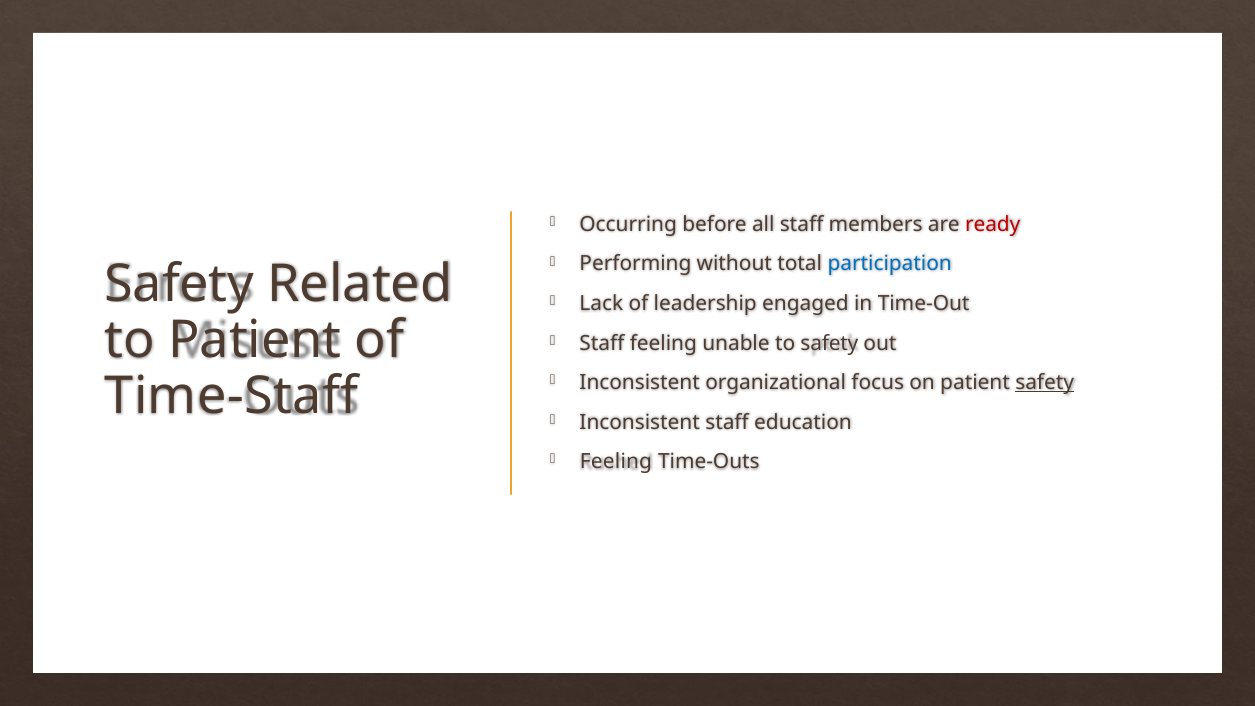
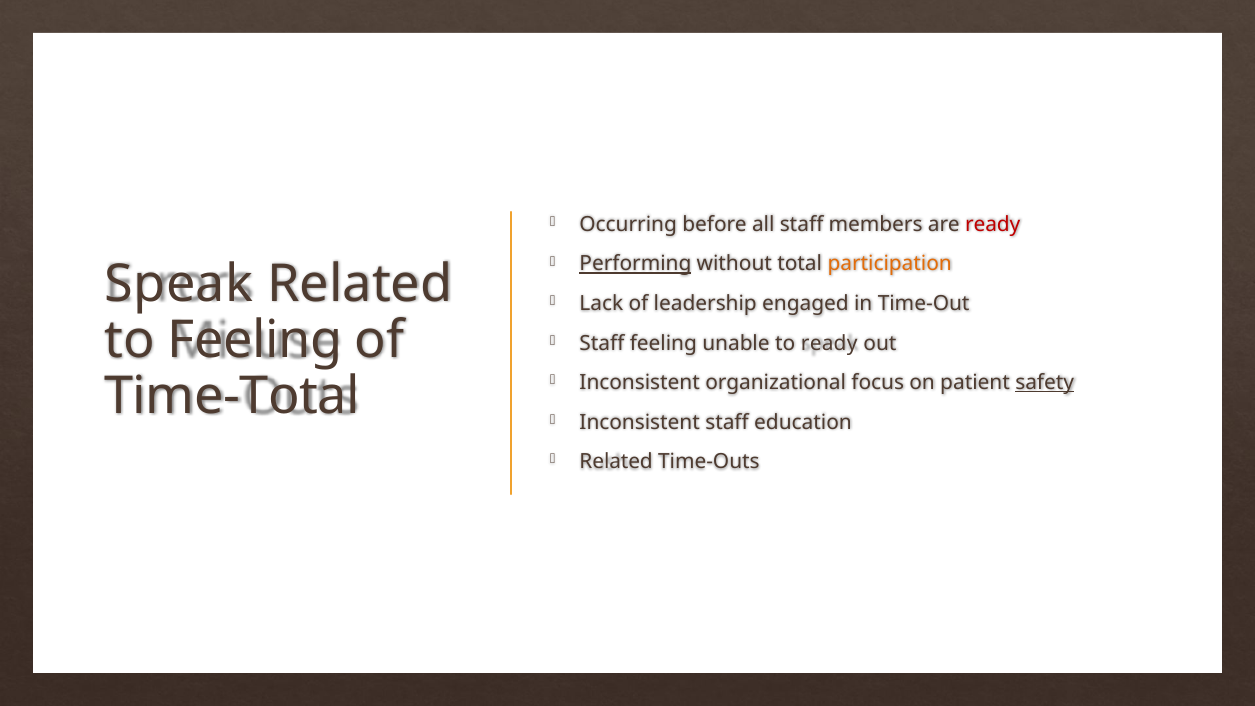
Performing underline: none -> present
participation colour: blue -> orange
Safety at (179, 284): Safety -> Speak
to Patient: Patient -> Feeling
to safety: safety -> ready
Time-Staff: Time-Staff -> Time-Total
Feeling at (616, 462): Feeling -> Related
